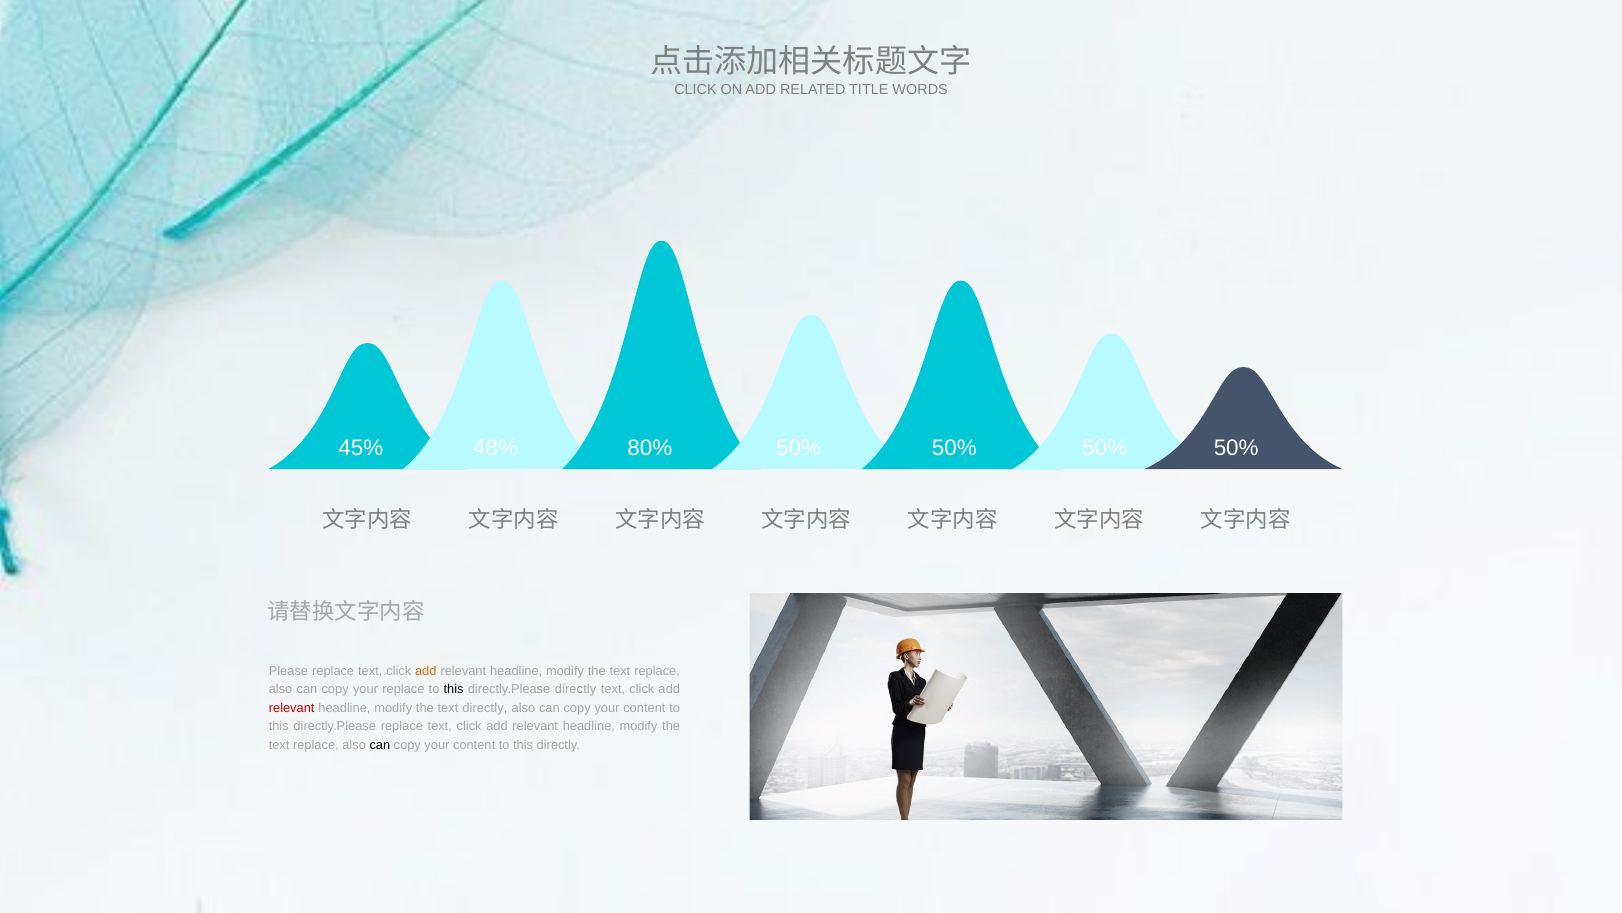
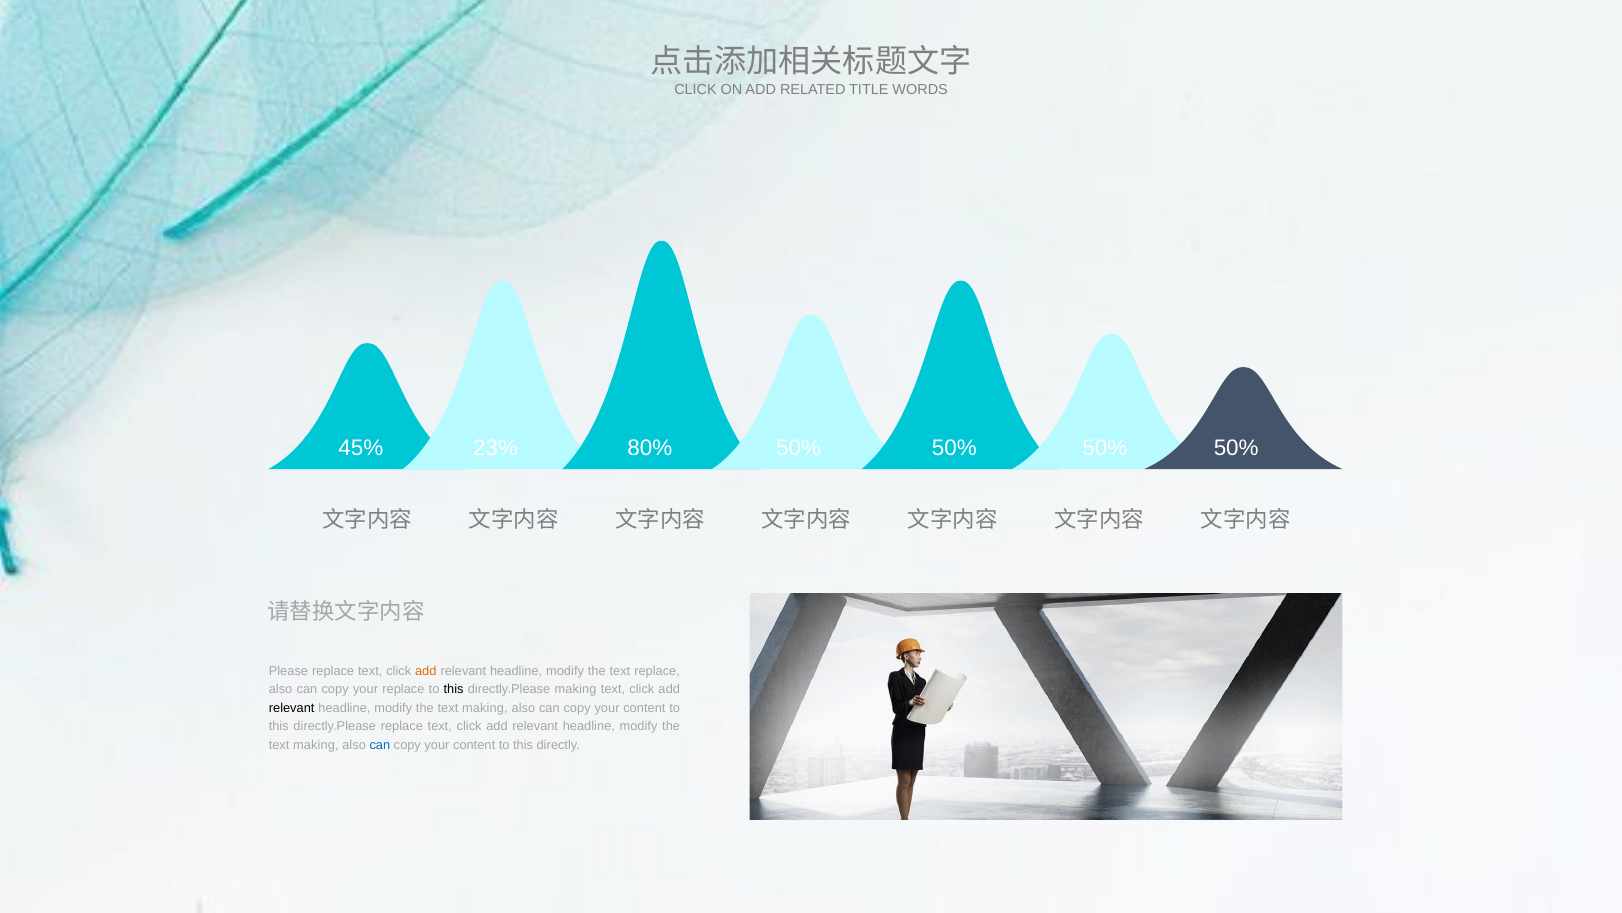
48%: 48% -> 23%
directly.Please directly: directly -> making
relevant at (292, 707) colour: red -> black
directly at (485, 707): directly -> making
replace at (316, 744): replace -> making
can at (380, 744) colour: black -> blue
